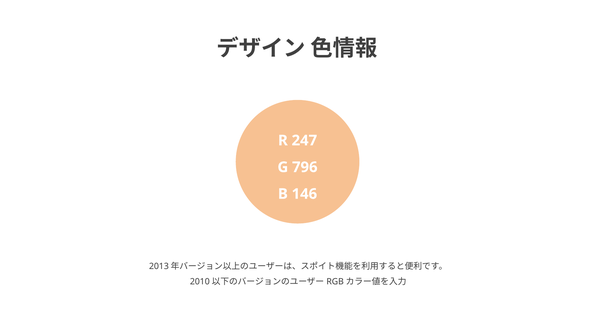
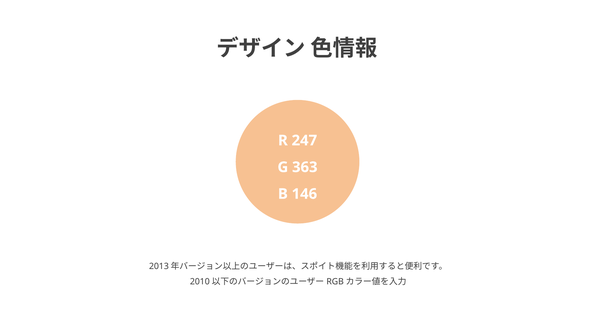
796: 796 -> 363
